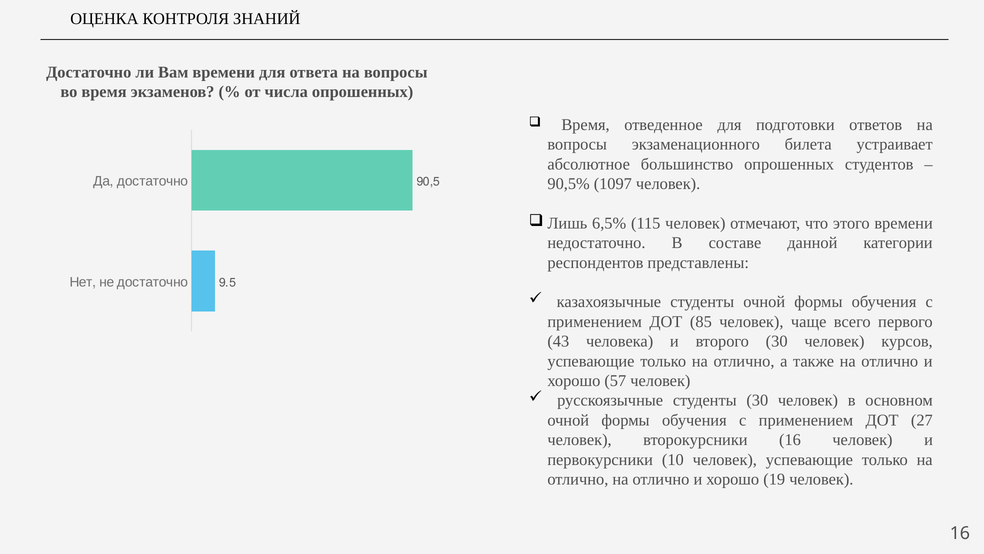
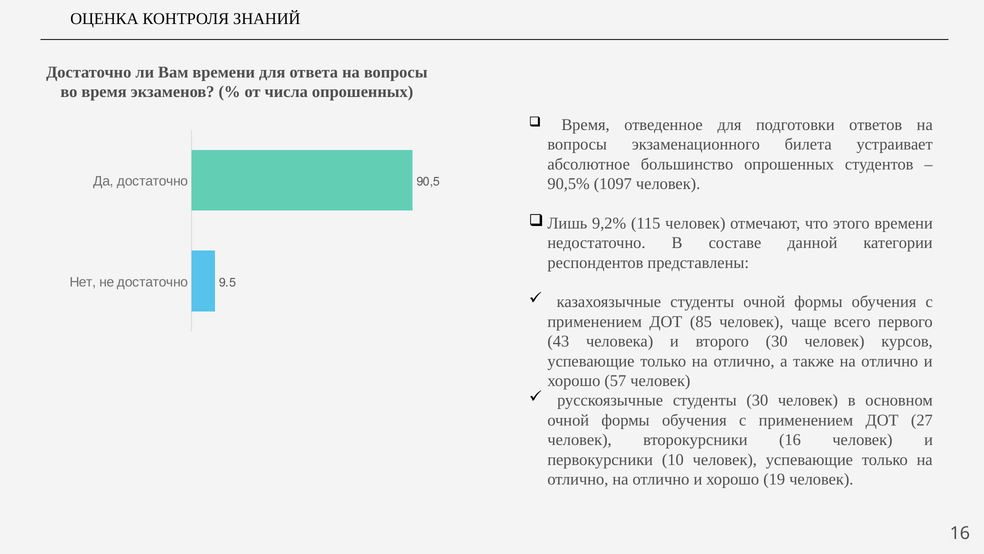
6,5%: 6,5% -> 9,2%
